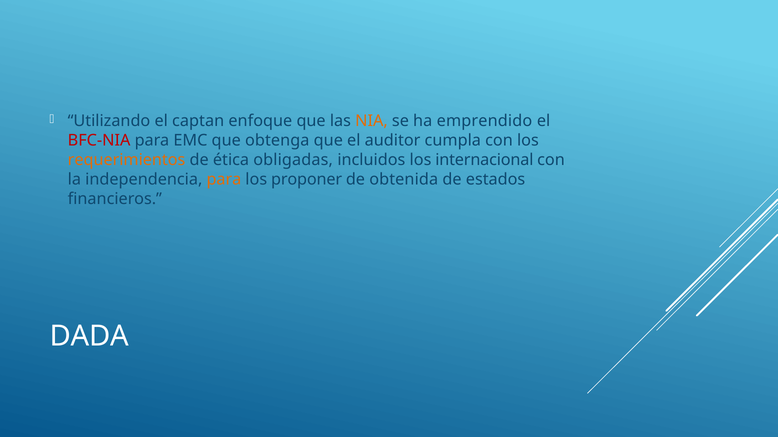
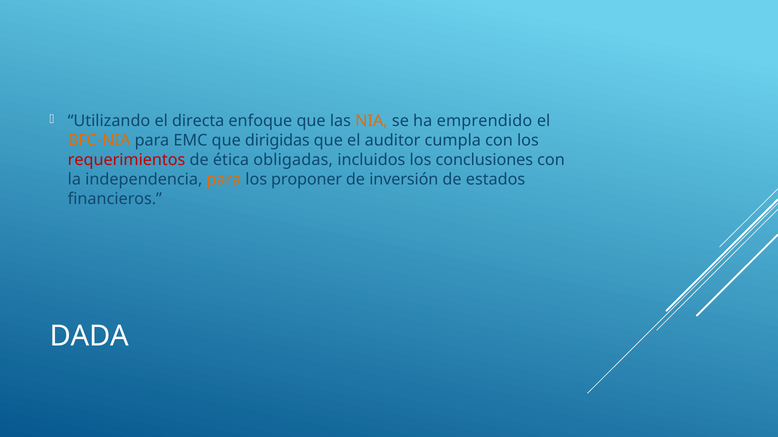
captan: captan -> directa
BFC-NIA colour: red -> orange
obtenga: obtenga -> dirigidas
requerimientos colour: orange -> red
internacional: internacional -> conclusiones
obtenida: obtenida -> inversión
